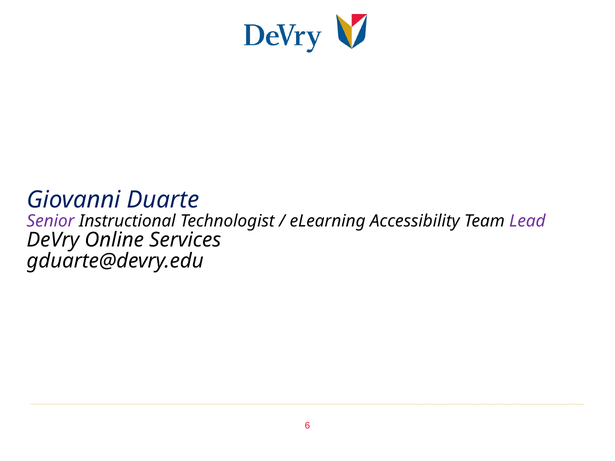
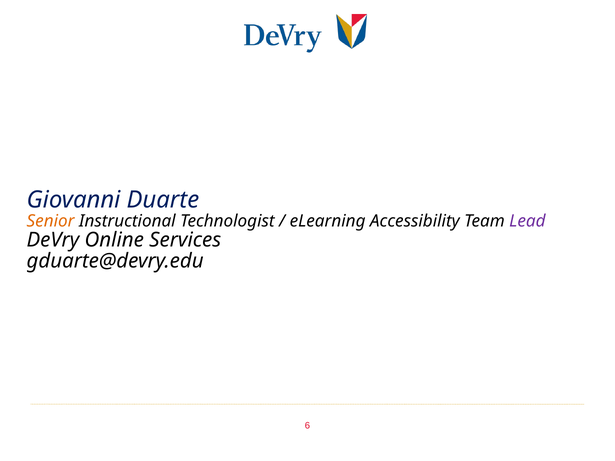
Senior colour: purple -> orange
